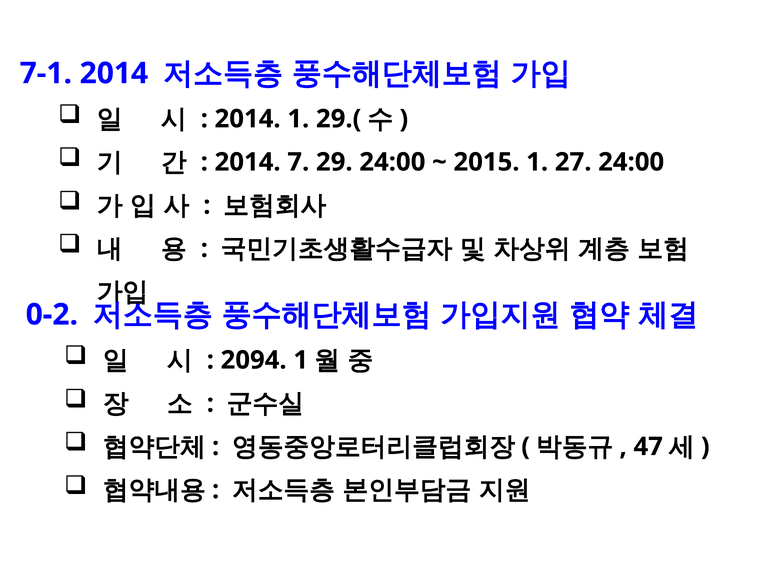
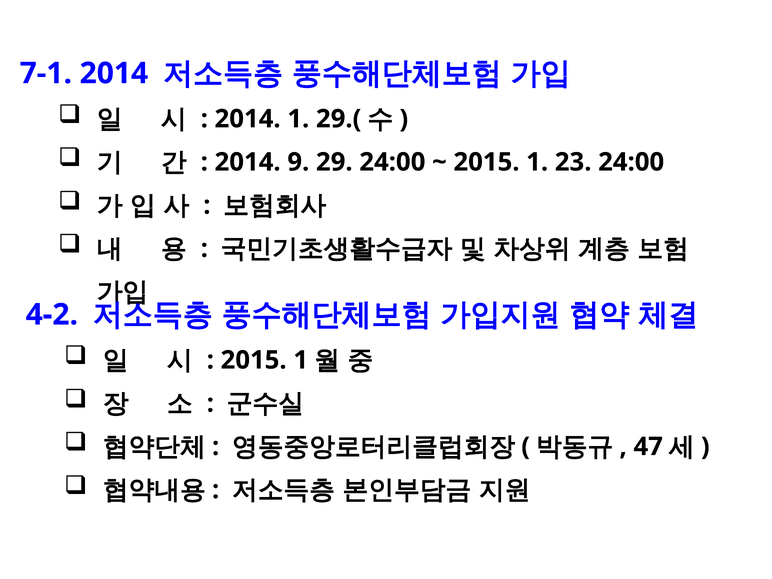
7: 7 -> 9
27: 27 -> 23
0-2: 0-2 -> 4-2
2094 at (254, 360): 2094 -> 2015
